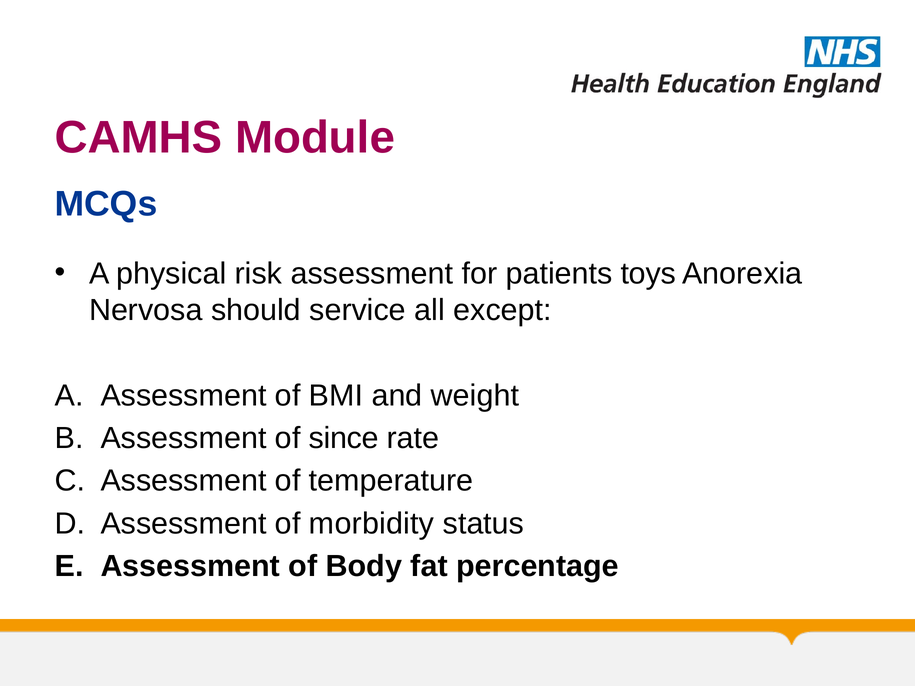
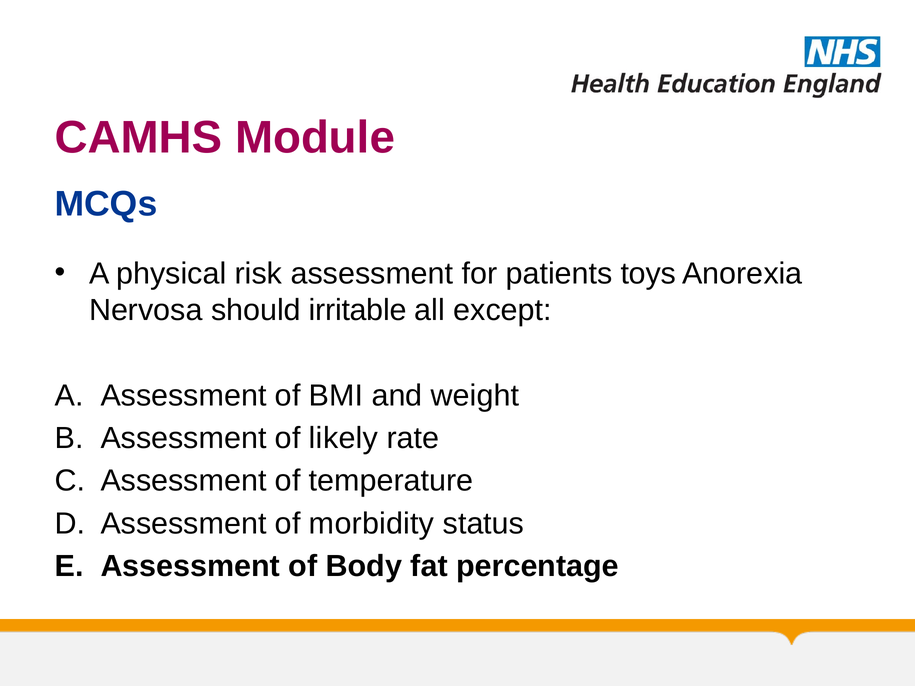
service: service -> irritable
since: since -> likely
